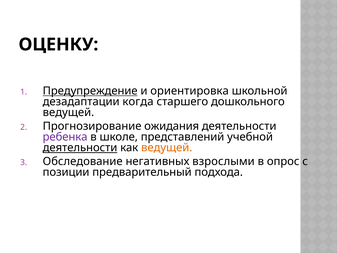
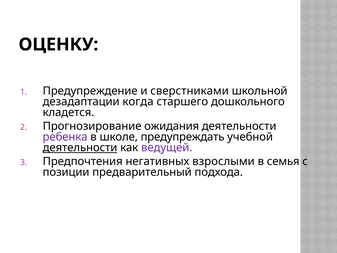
Предупреждение underline: present -> none
ориентировка: ориентировка -> сверстниками
ведущей at (68, 112): ведущей -> кладется
представлений: представлений -> предупреждать
ведущей at (167, 148) colour: orange -> purple
Обследование: Обследование -> Предпочтения
опрос: опрос -> семья
